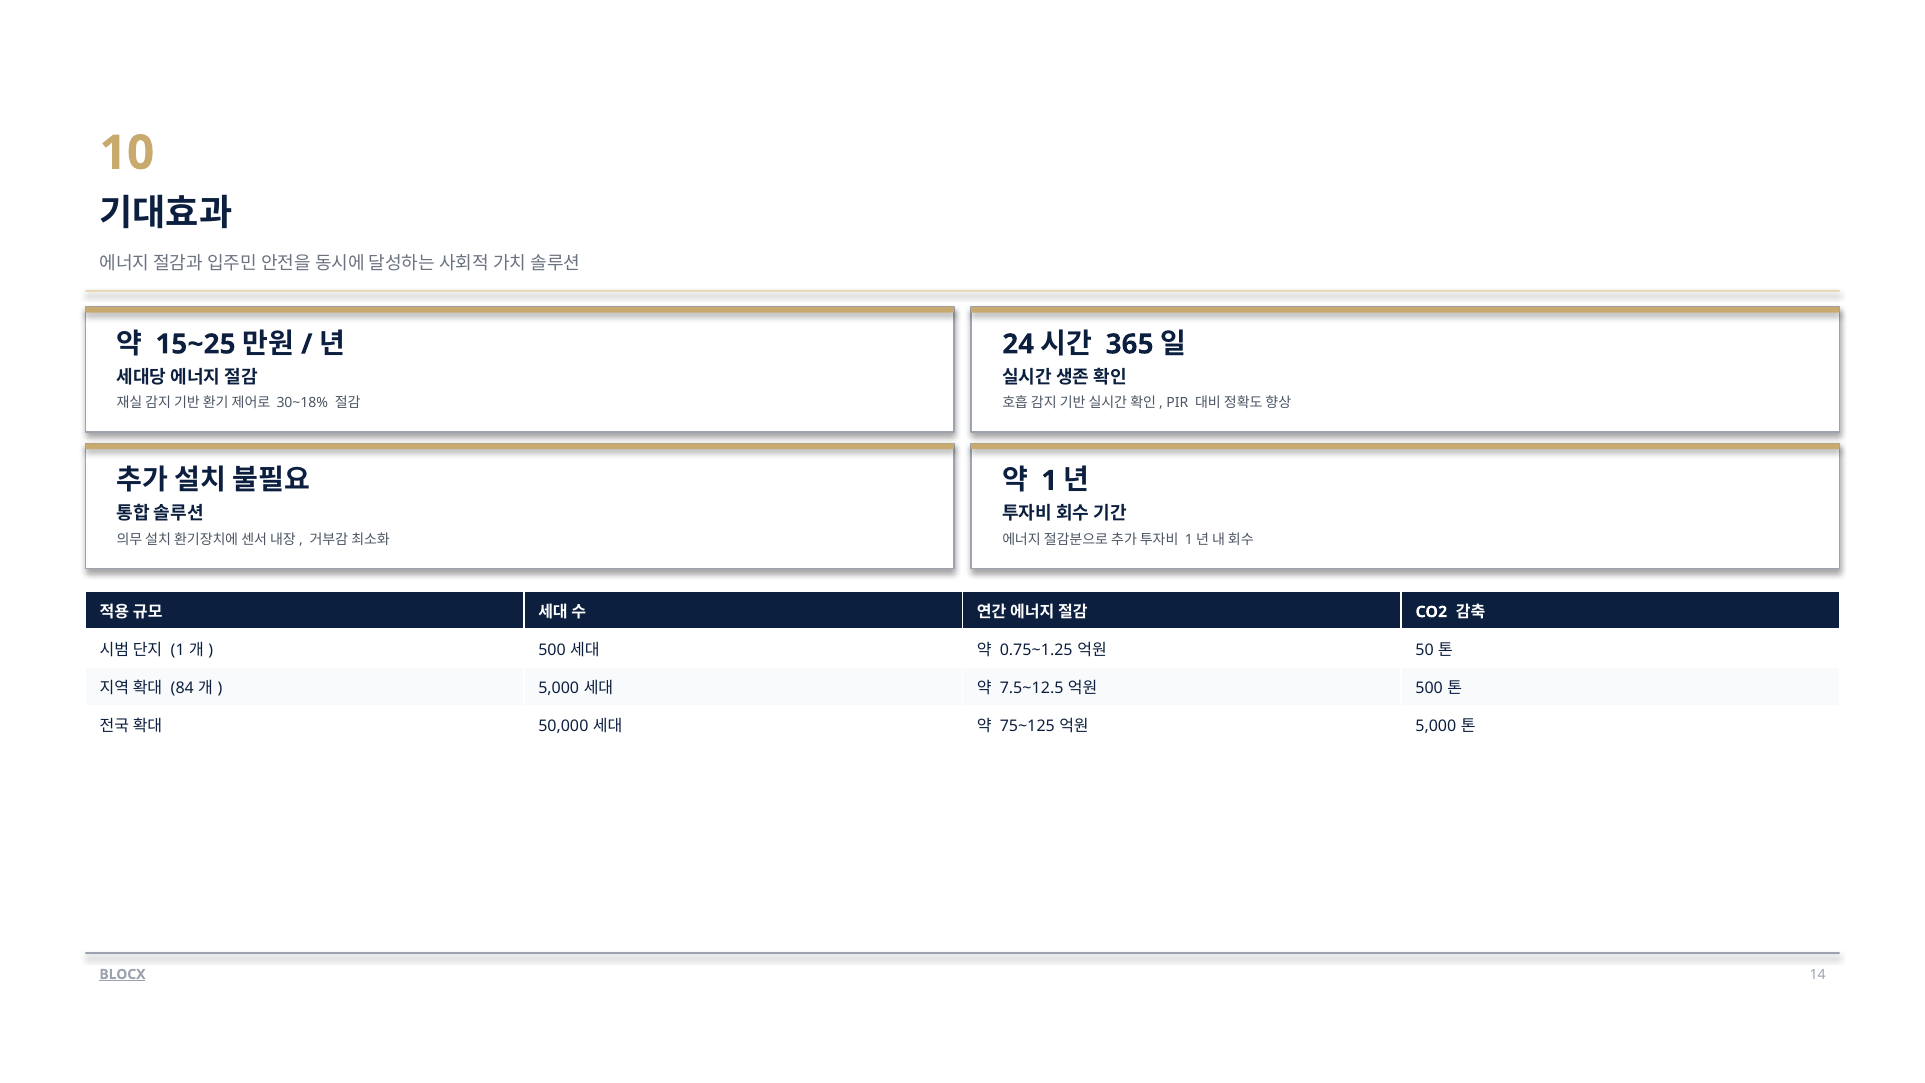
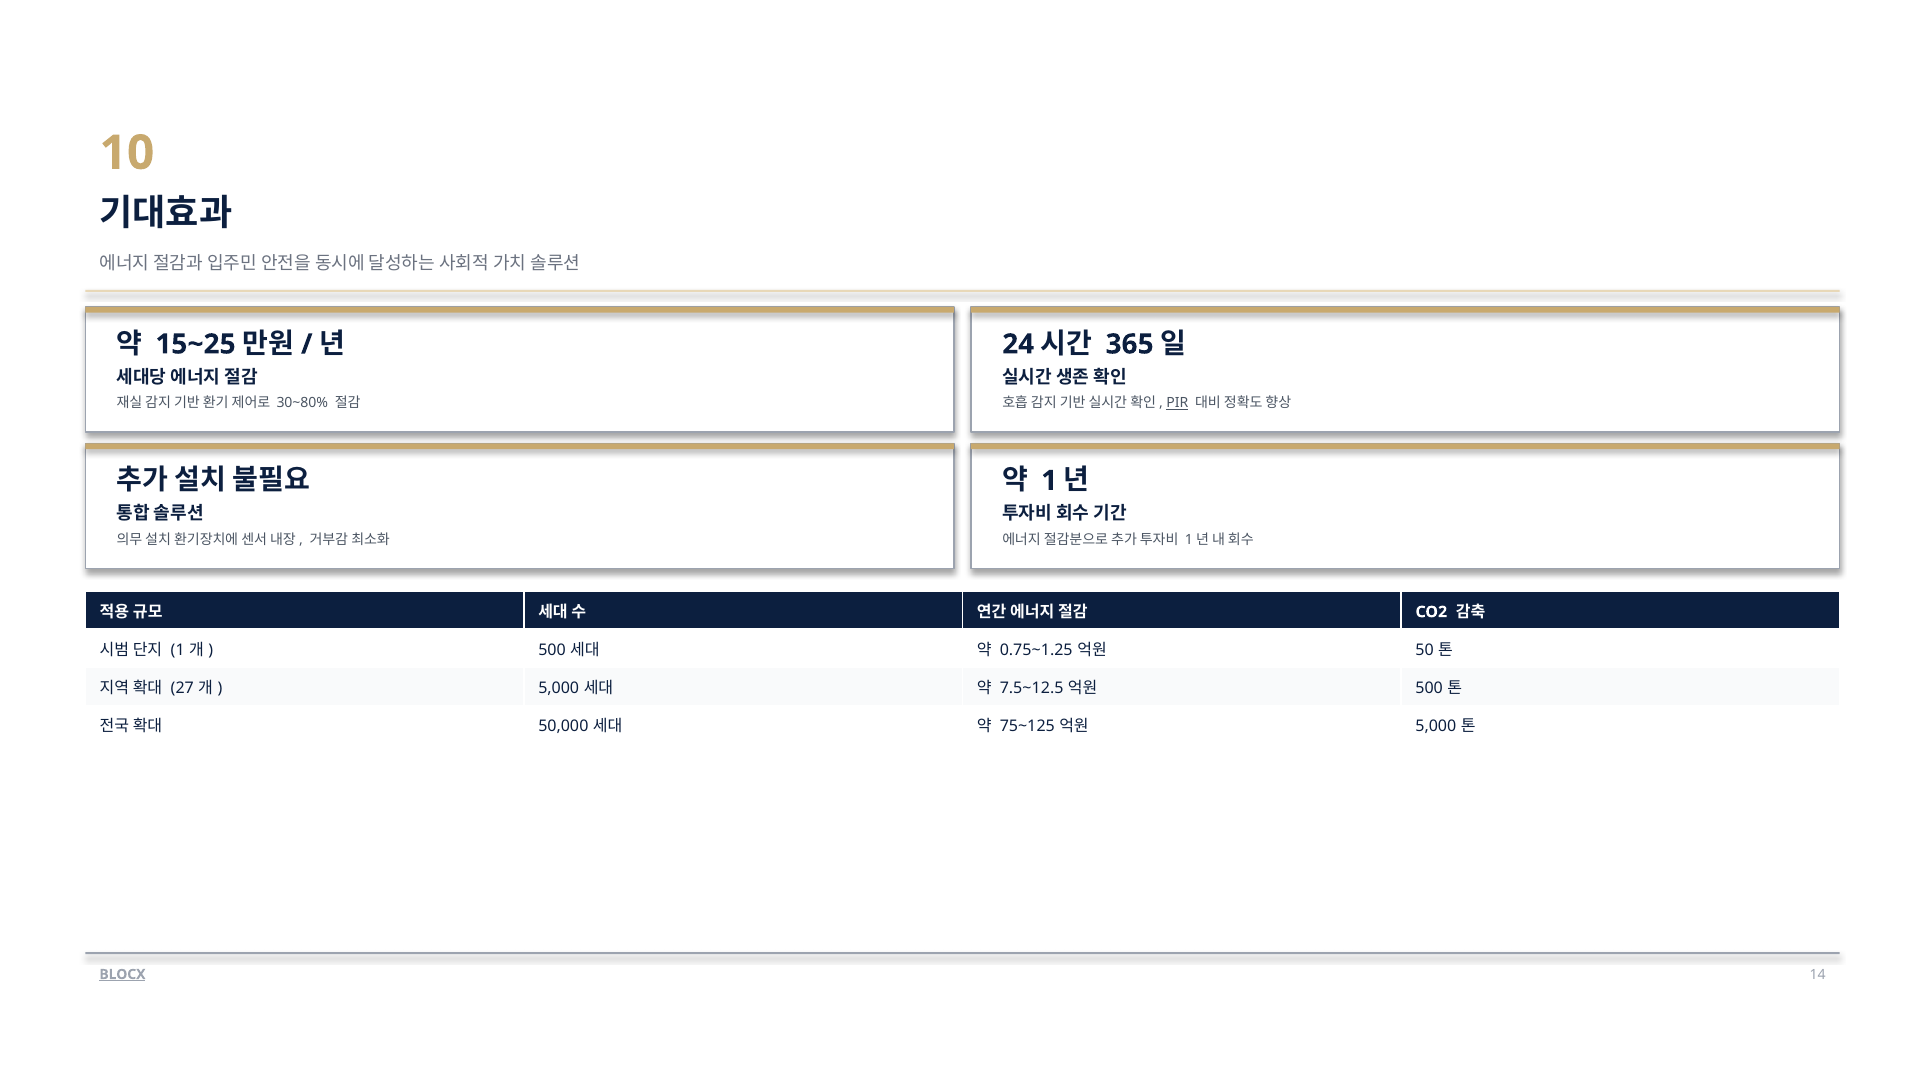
30~18%: 30~18% -> 30~80%
PIR underline: none -> present
84: 84 -> 27
